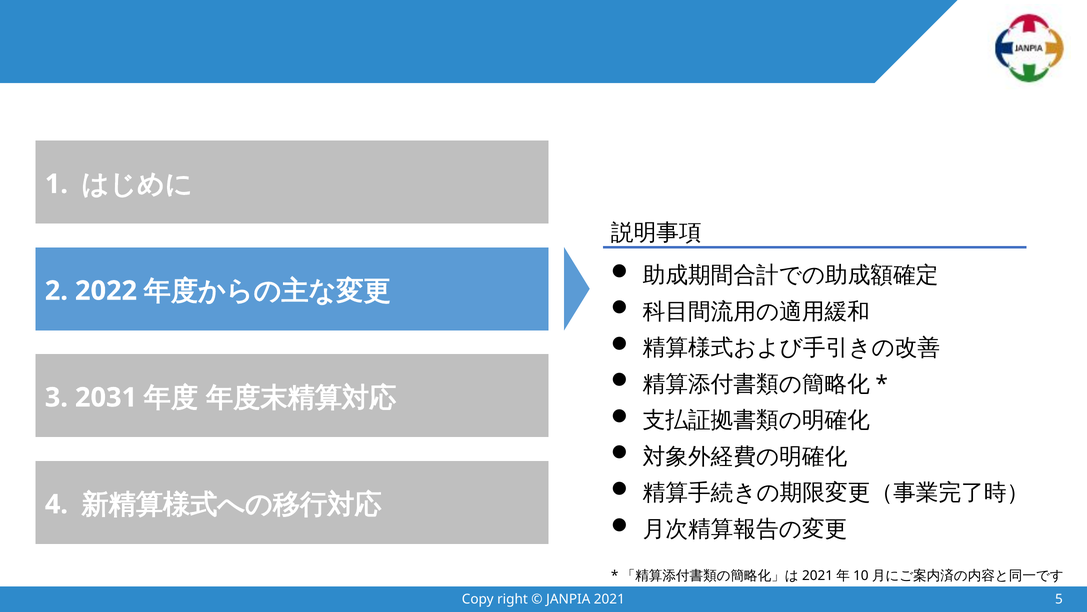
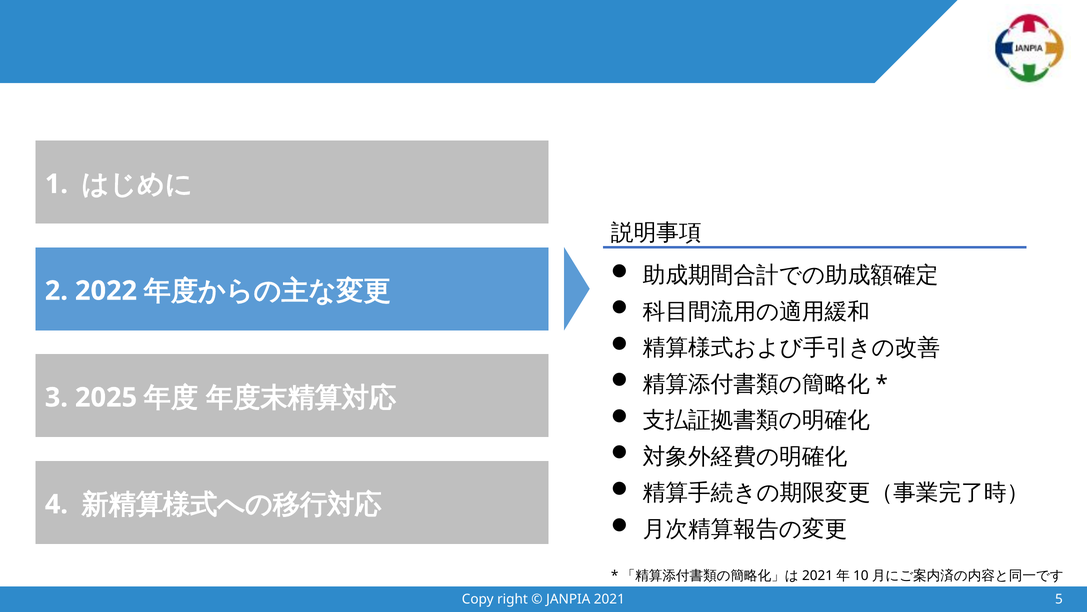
2031: 2031 -> 2025
